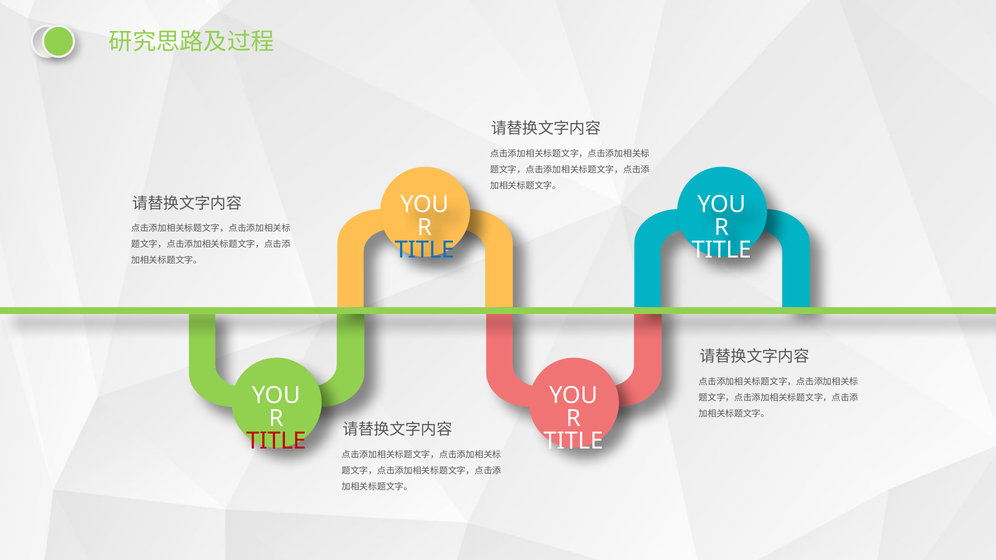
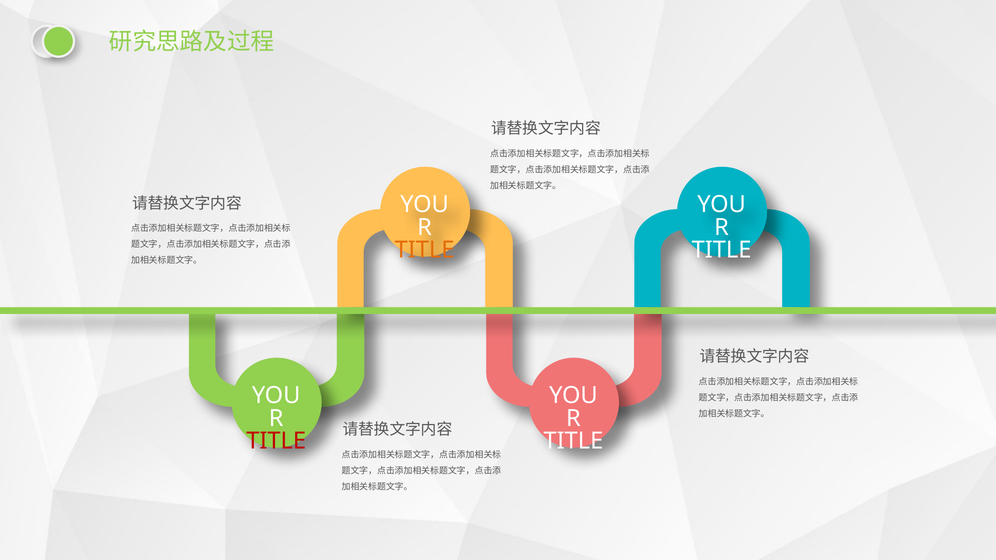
TITLE at (425, 250) colour: blue -> orange
